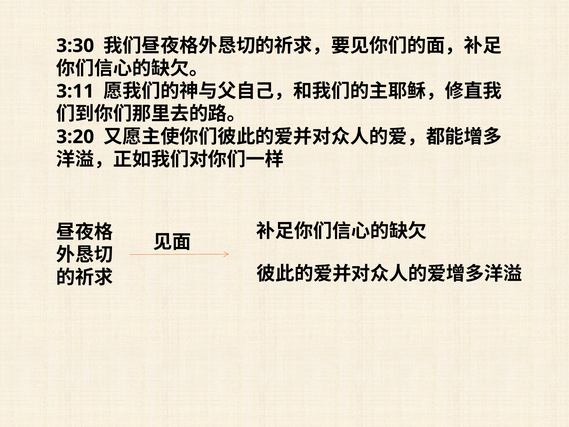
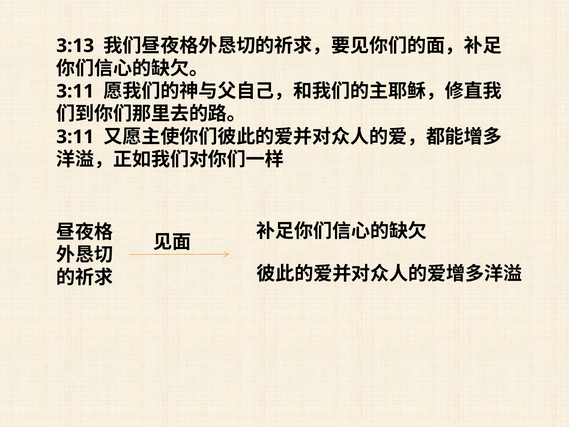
3:30: 3:30 -> 3:13
3:20 at (75, 137): 3:20 -> 3:11
